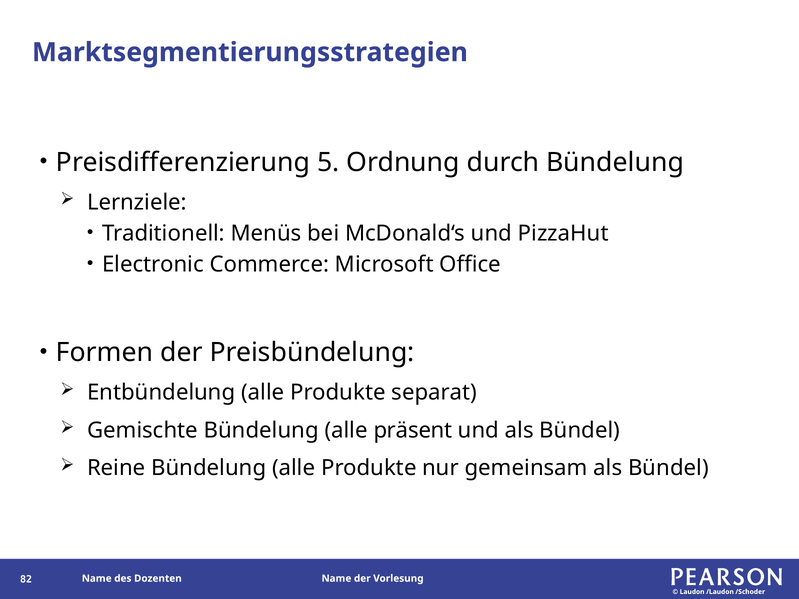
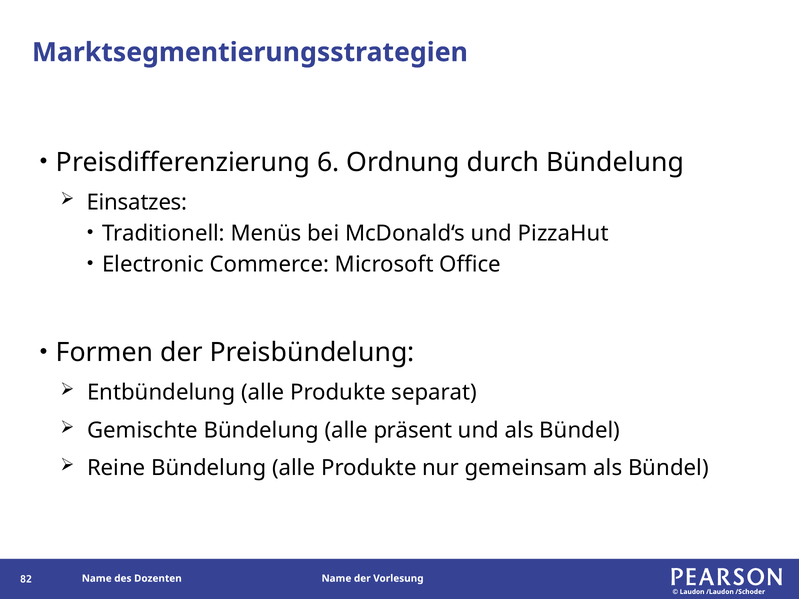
5: 5 -> 6
Lernziele: Lernziele -> Einsatzes
